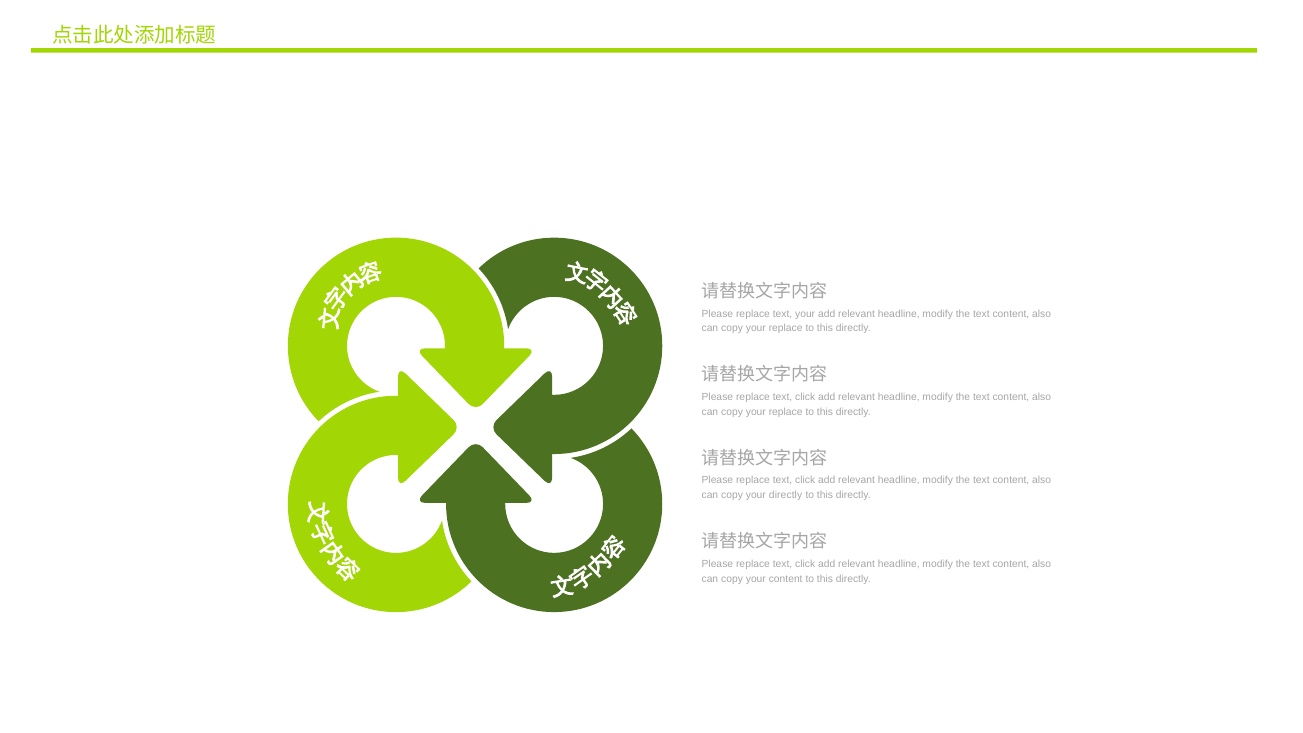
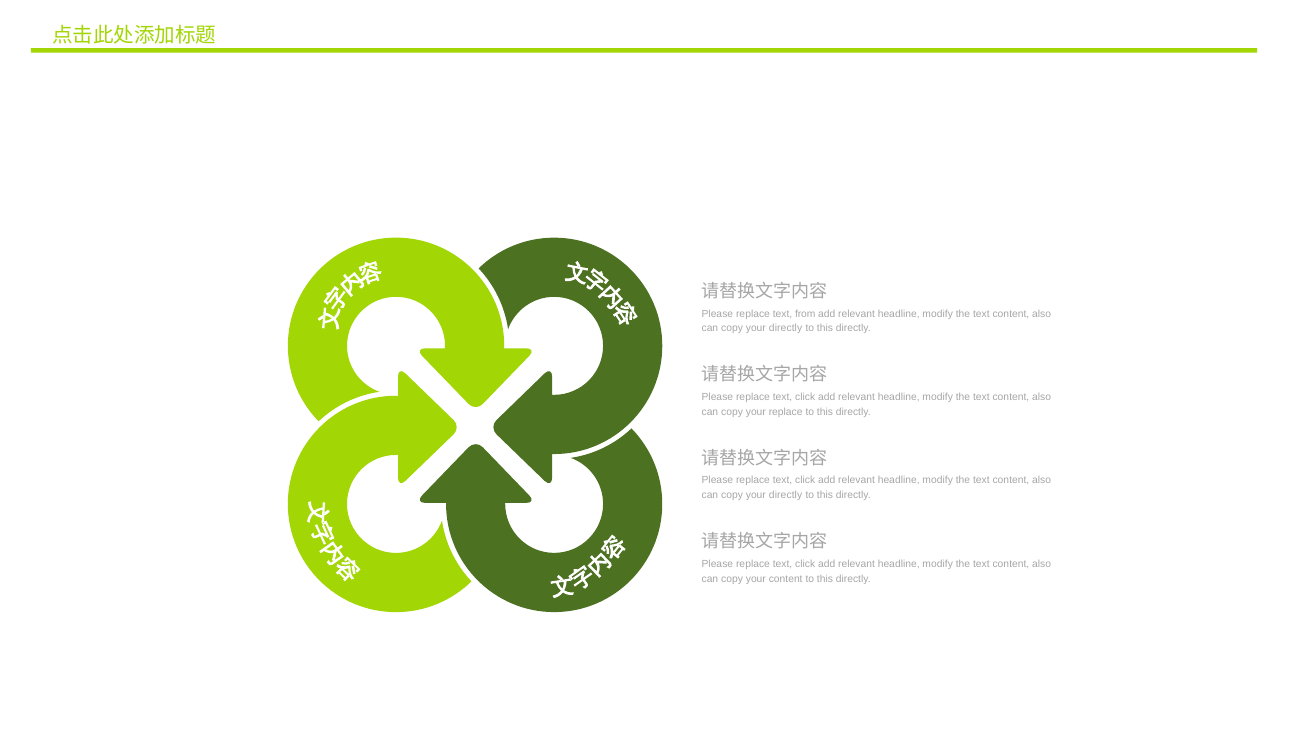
text your: your -> from
replace at (786, 328): replace -> directly
